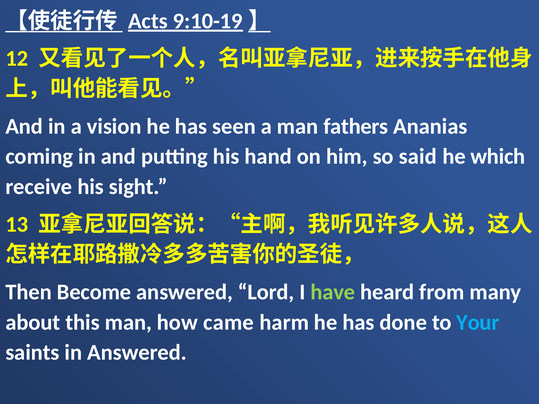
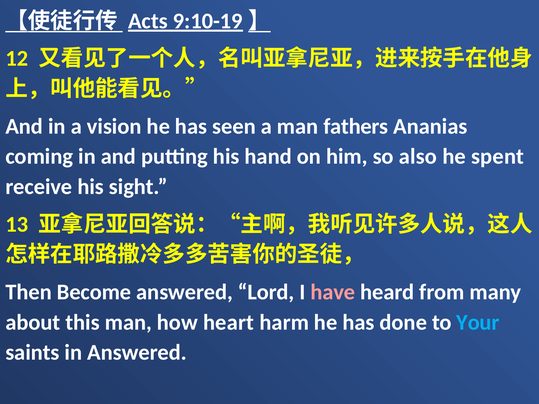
said: said -> also
which: which -> spent
have colour: light green -> pink
came: came -> heart
